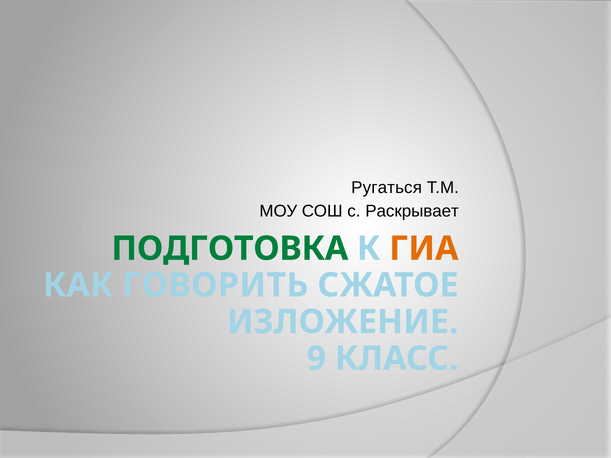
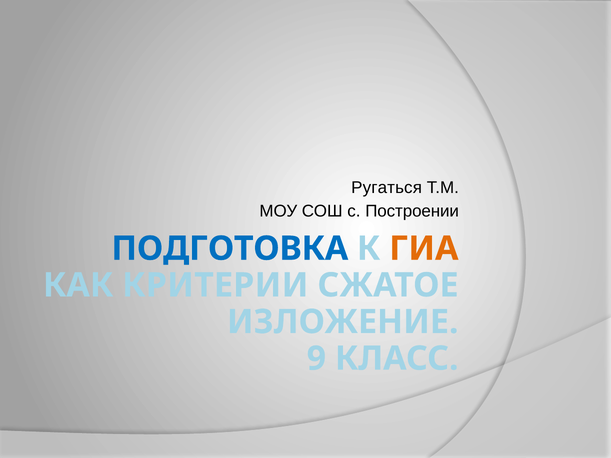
Раскрывает: Раскрывает -> Построении
ПОДГОТОВКА colour: green -> blue
ГОВОРИТЬ: ГОВОРИТЬ -> КРИТЕРИИ
